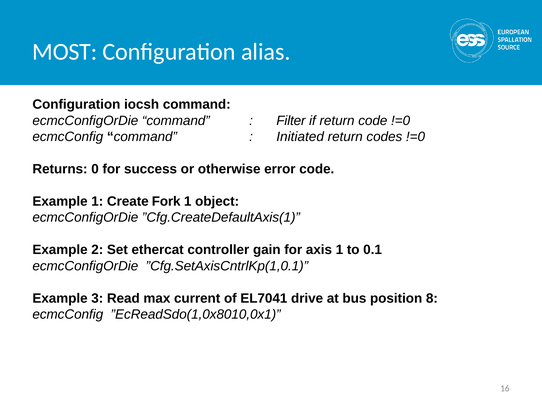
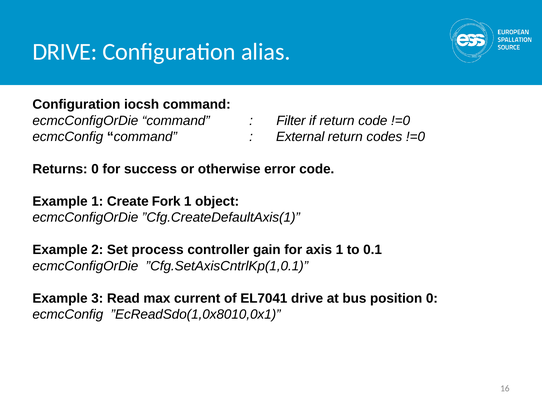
MOST at (65, 52): MOST -> DRIVE
Initiated: Initiated -> External
ethercat: ethercat -> process
position 8: 8 -> 0
